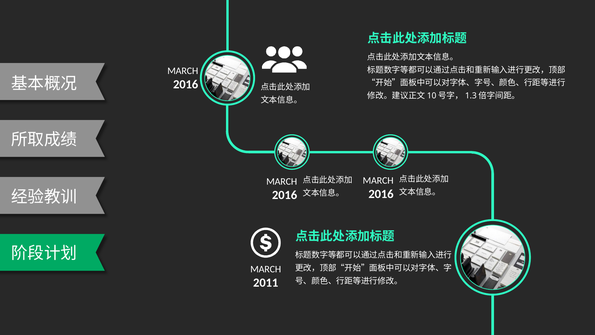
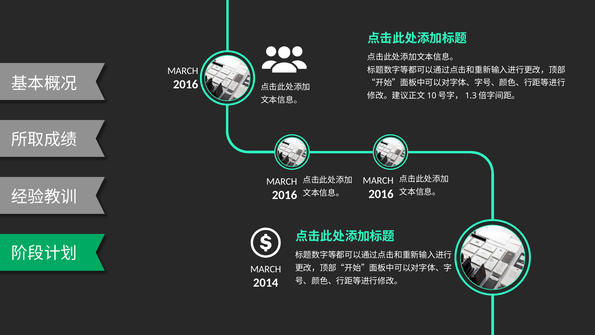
2011: 2011 -> 2014
